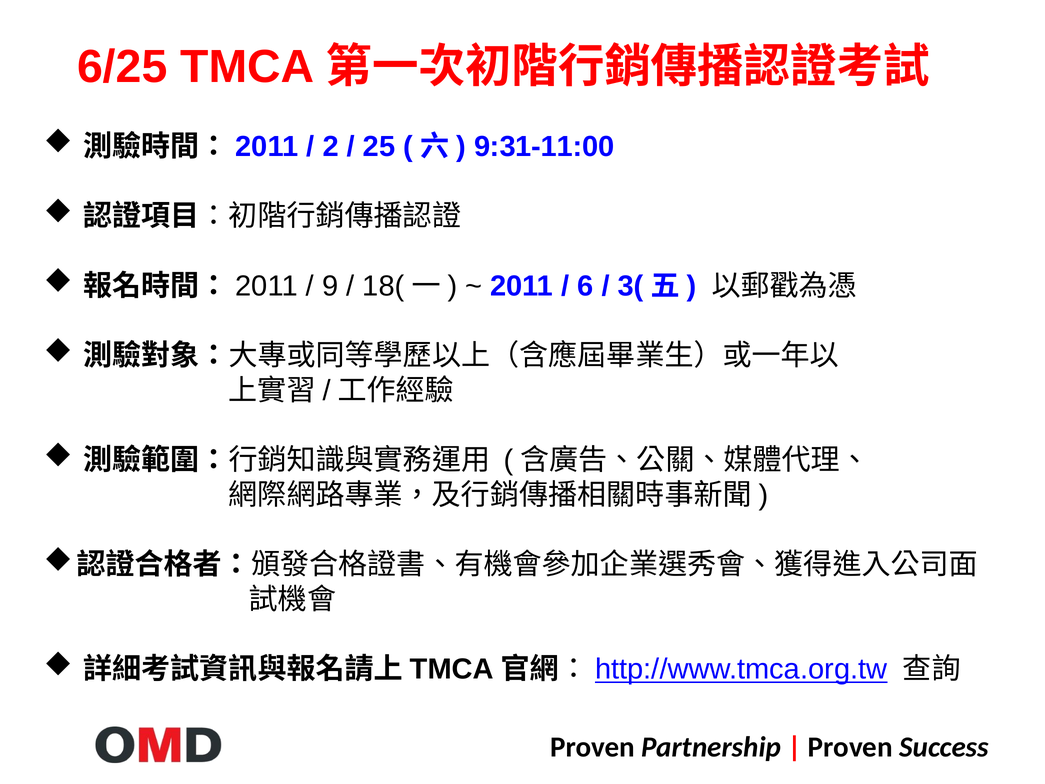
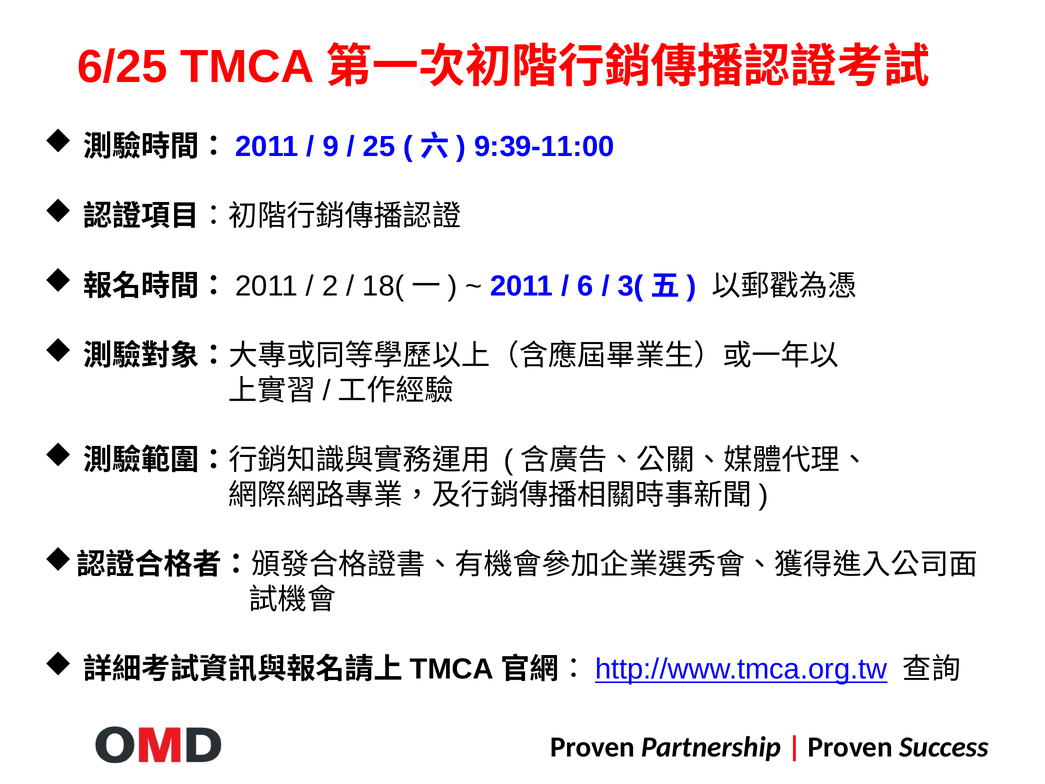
2: 2 -> 9
9:31-11:00: 9:31-11:00 -> 9:39-11:00
9: 9 -> 2
